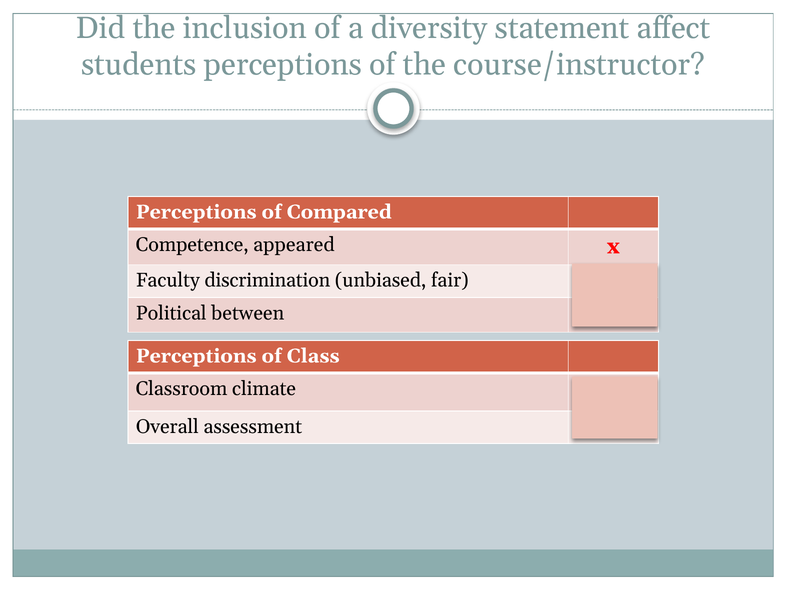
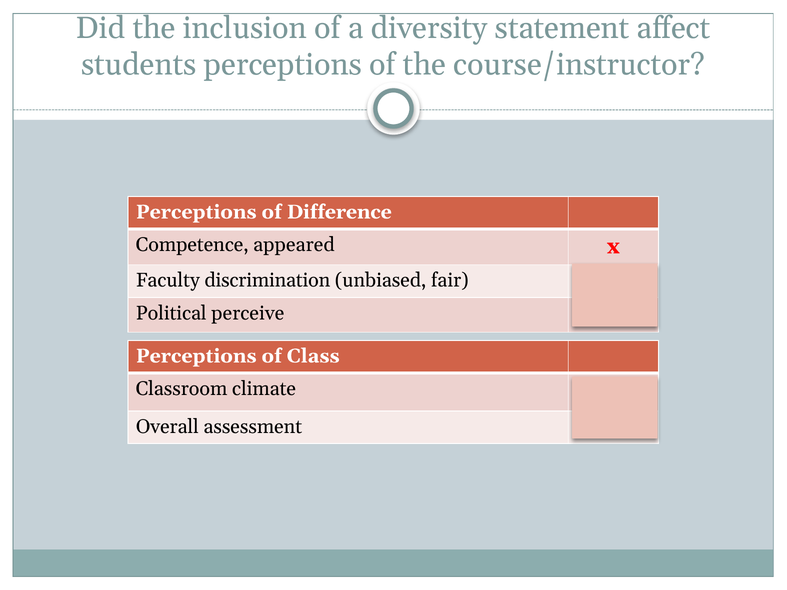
Compared: Compared -> Difference
between: between -> perceive
